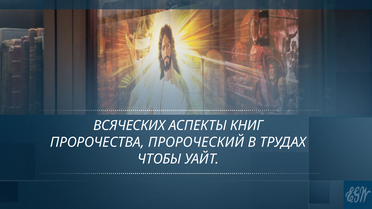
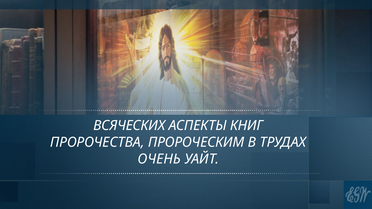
ПРОРОЧЕСКИЙ: ПРОРОЧЕСКИЙ -> ПРОРОЧЕСКИМ
ЧТОБЫ: ЧТОБЫ -> ОЧЕНЬ
